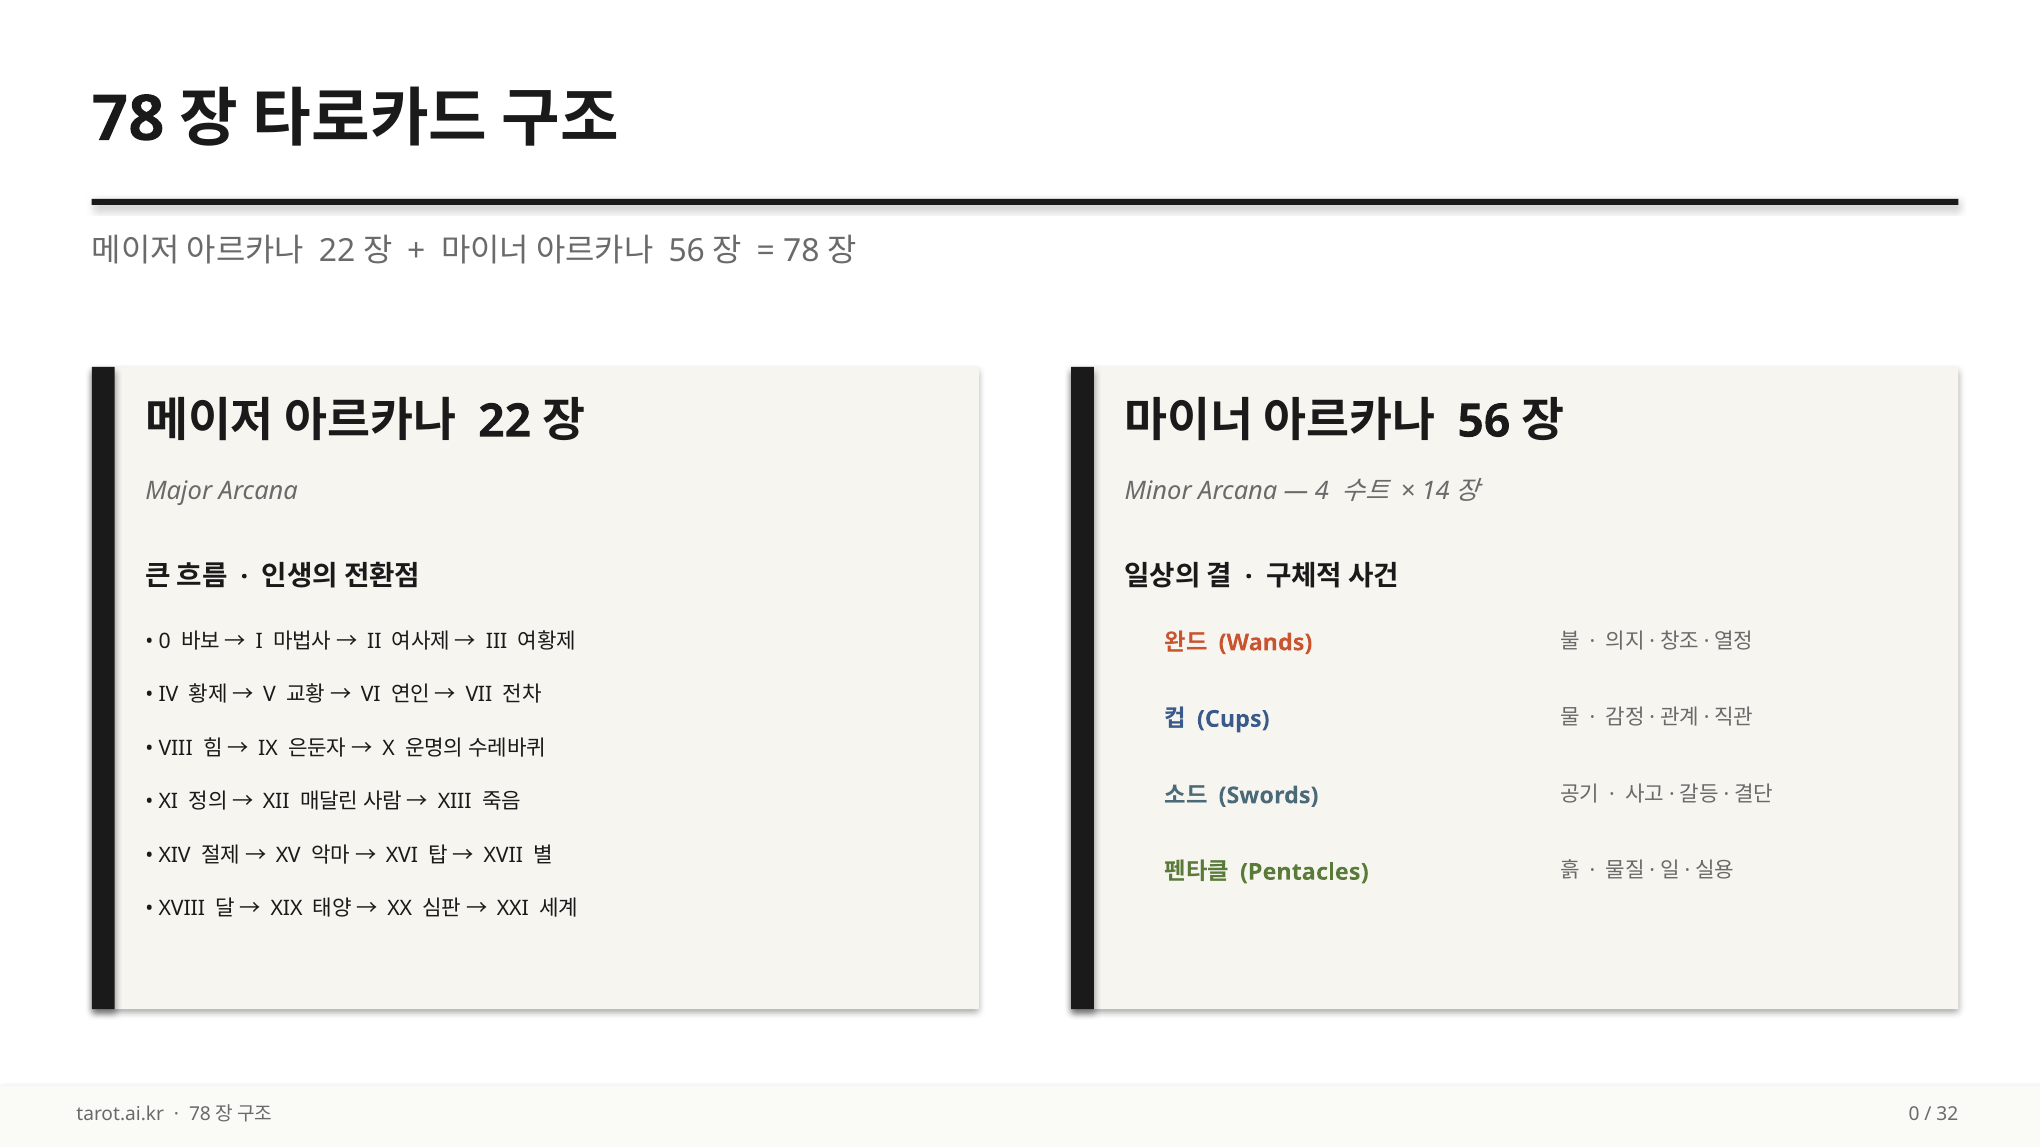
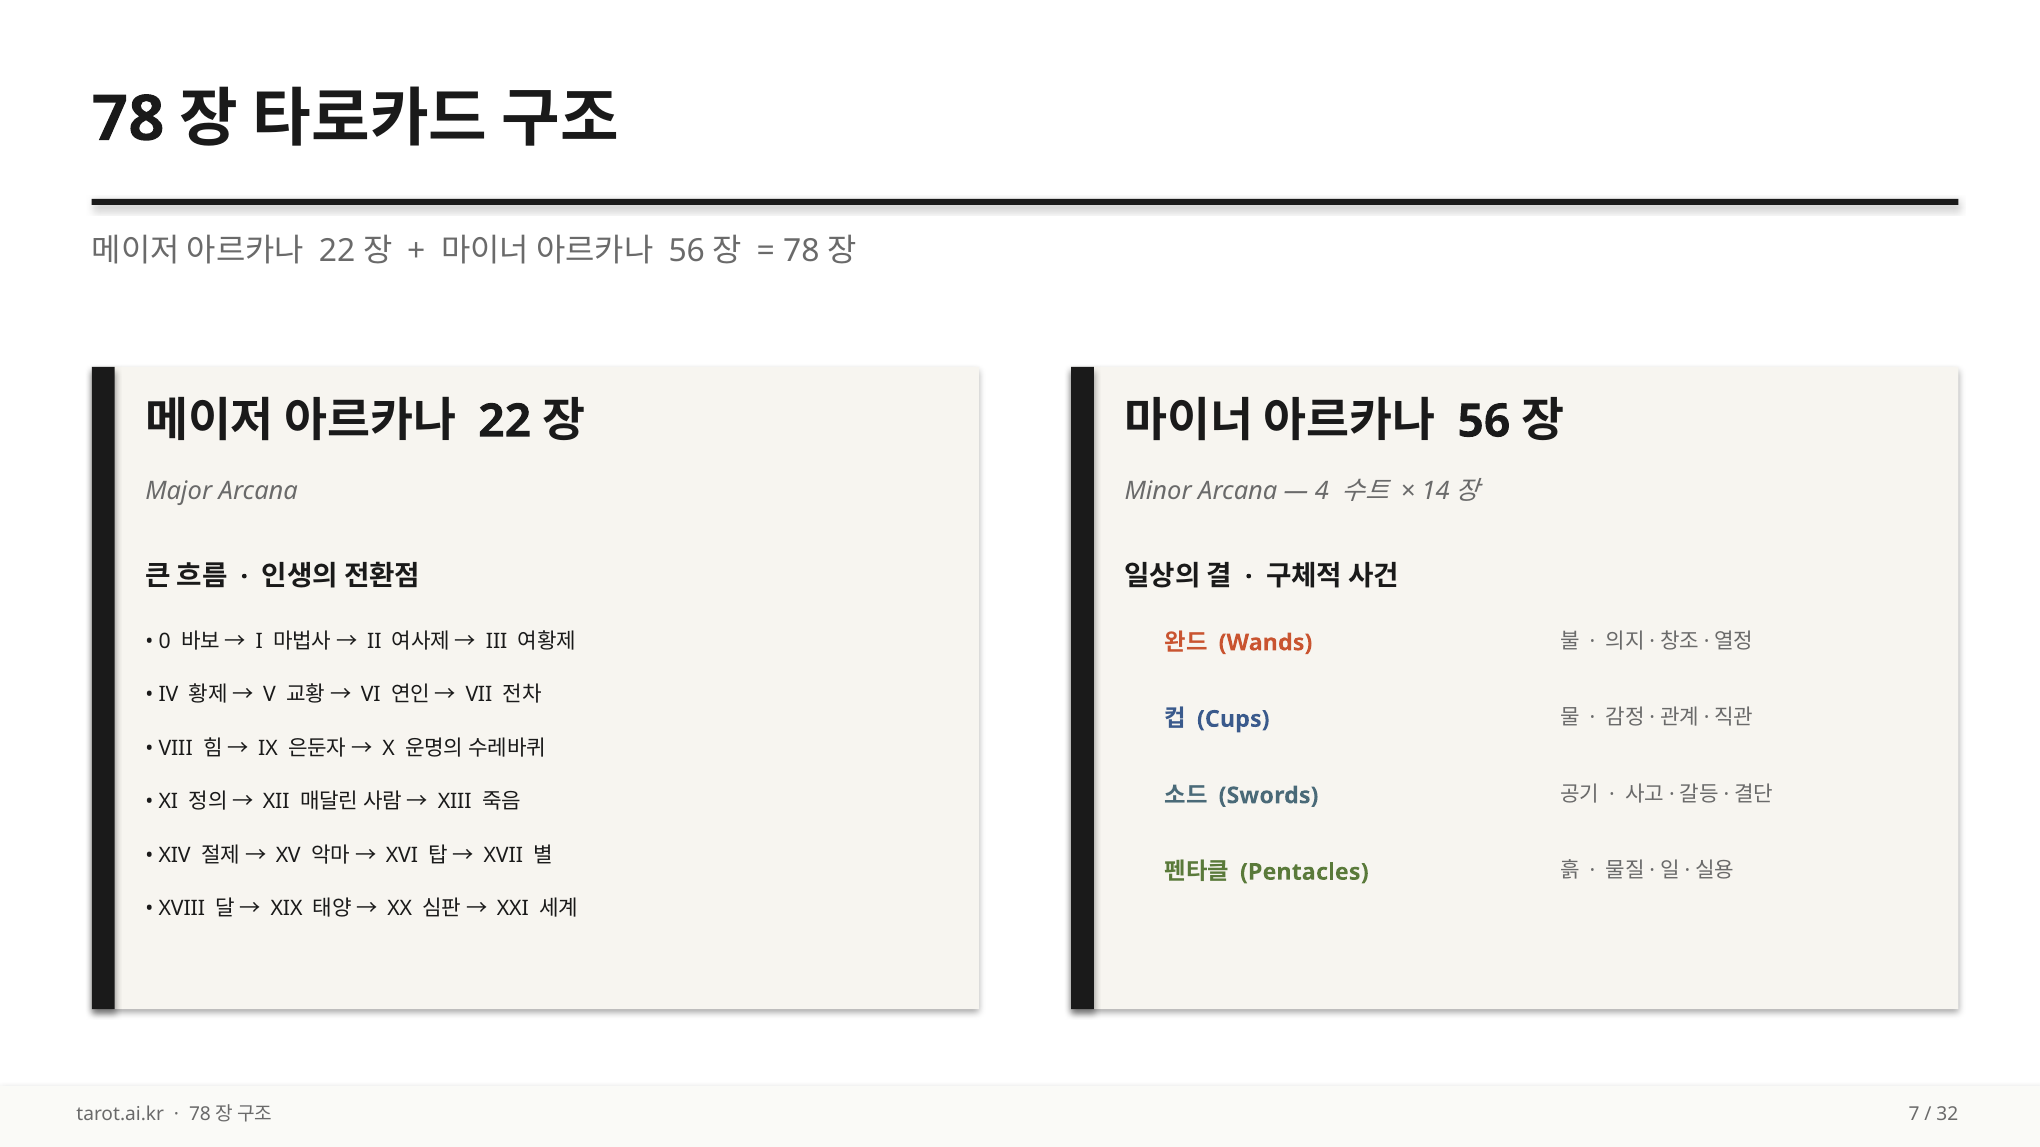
0 at (1914, 1114): 0 -> 7
